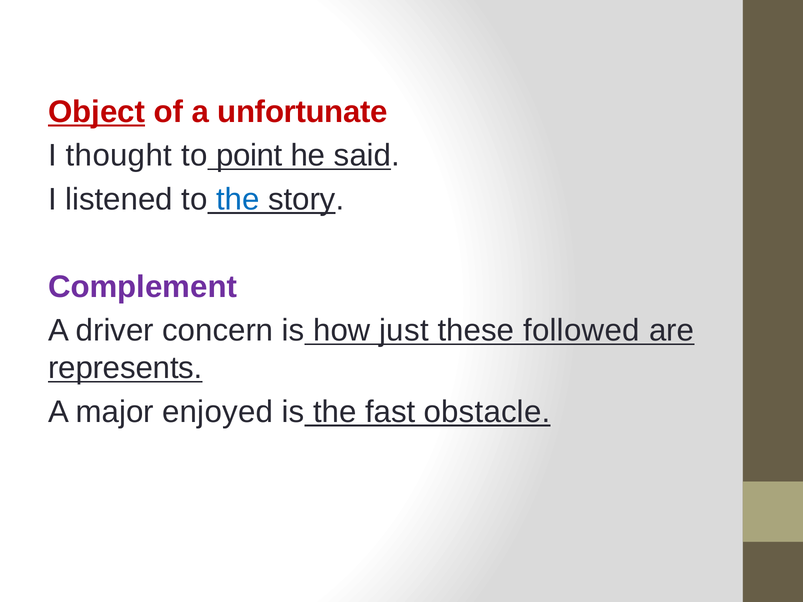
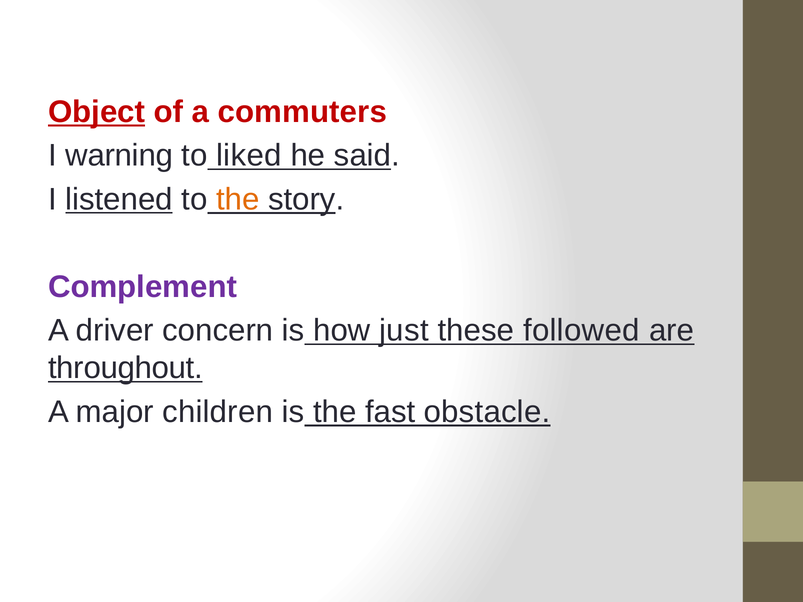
unfortunate: unfortunate -> commuters
thought: thought -> warning
point: point -> liked
listened underline: none -> present
the at (238, 199) colour: blue -> orange
represents: represents -> throughout
enjoyed: enjoyed -> children
